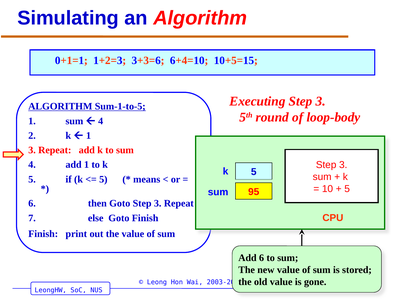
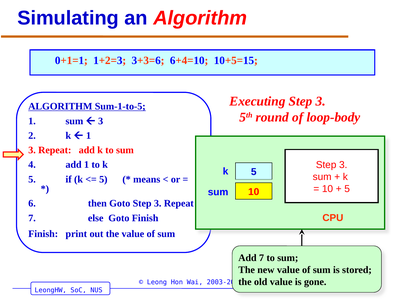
4 at (101, 121): 4 -> 3
sum 95: 95 -> 10
Add 6: 6 -> 7
